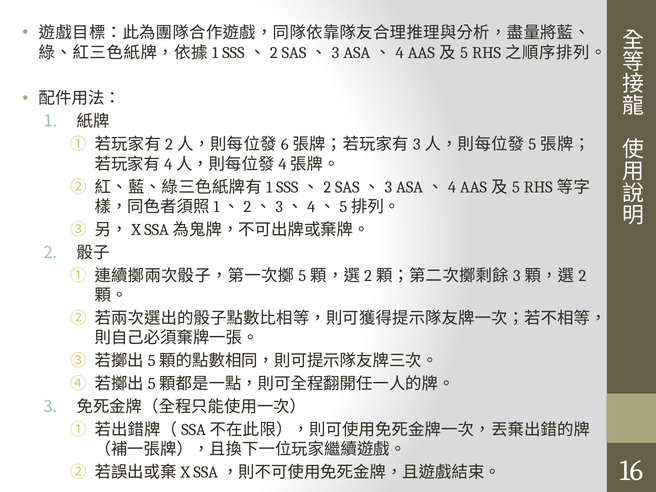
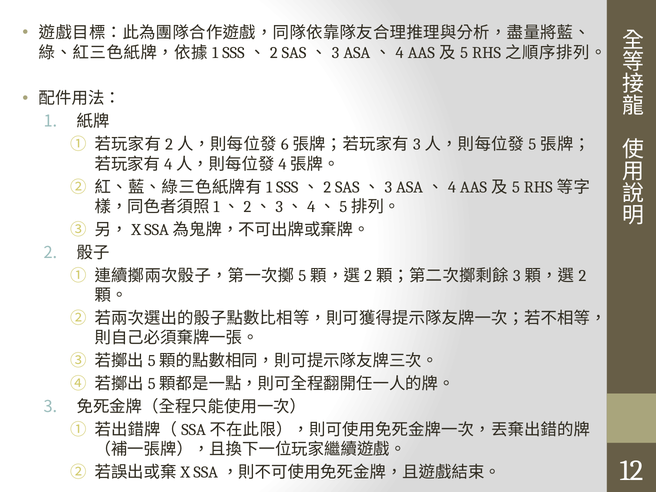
16: 16 -> 12
